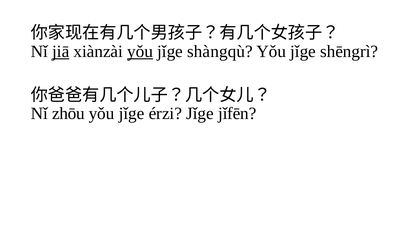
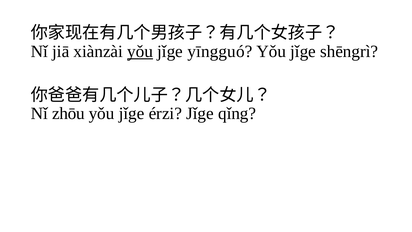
jiā underline: present -> none
shàngqù: shàngqù -> yīngguó
jǐfēn: jǐfēn -> qǐng
